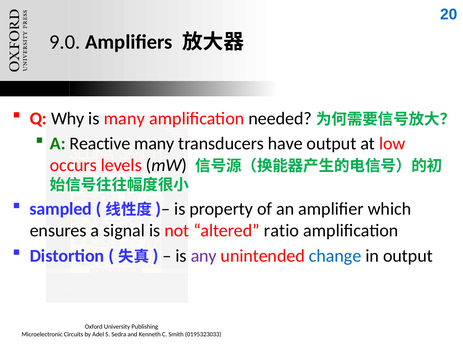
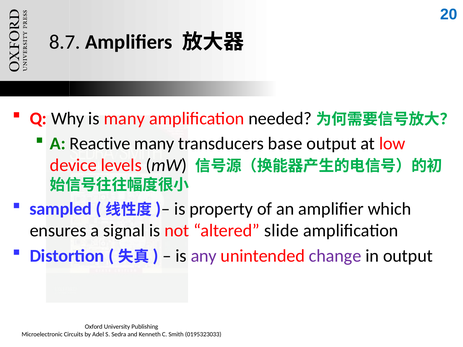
9.0: 9.0 -> 8.7
have: have -> base
occurs: occurs -> device
ratio: ratio -> slide
change colour: blue -> purple
